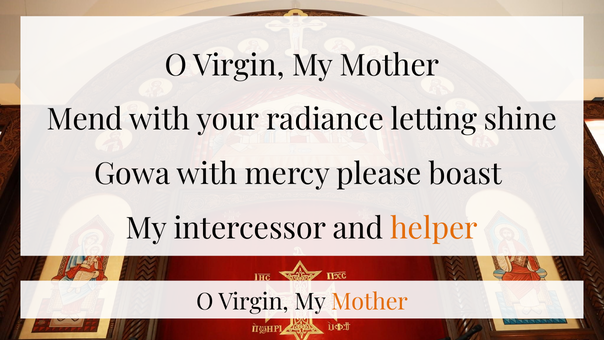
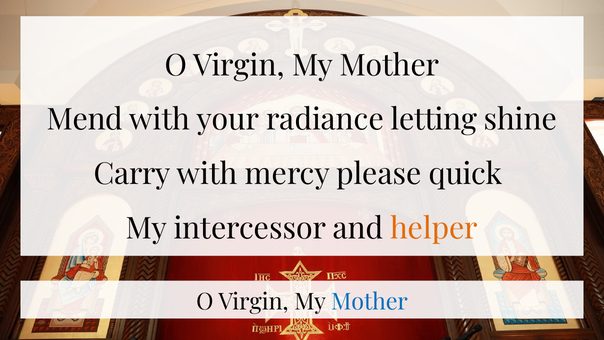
Gowa: Gowa -> Carry
boast: boast -> quick
Mother at (369, 302) colour: orange -> blue
